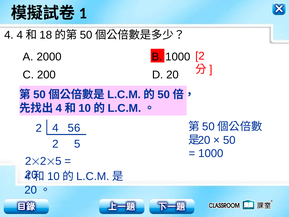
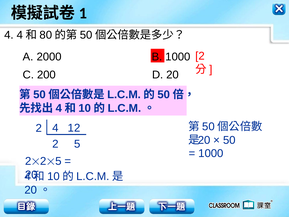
18: 18 -> 80
56: 56 -> 12
